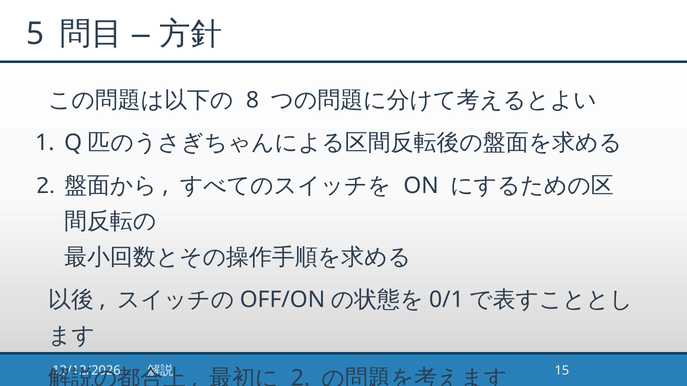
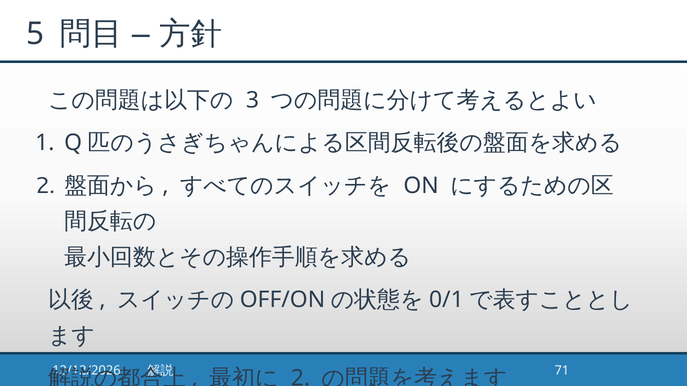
8: 8 -> 3
15: 15 -> 71
